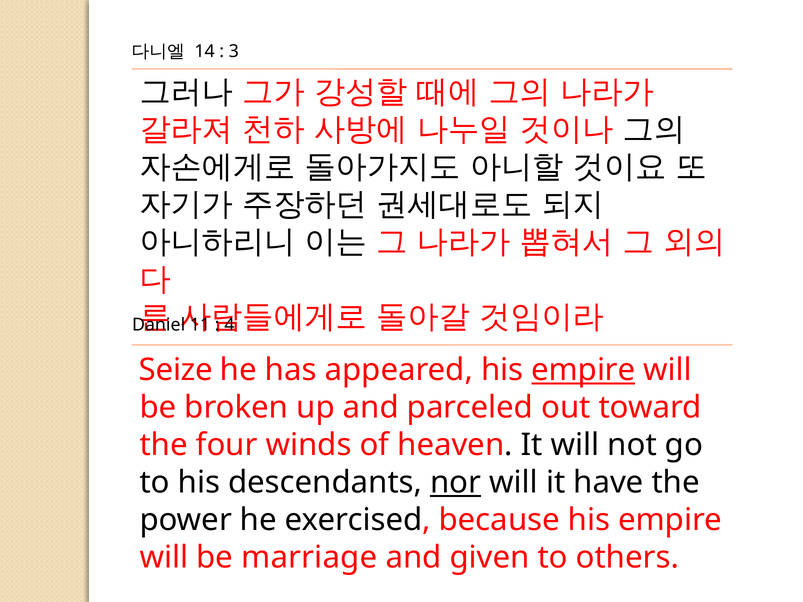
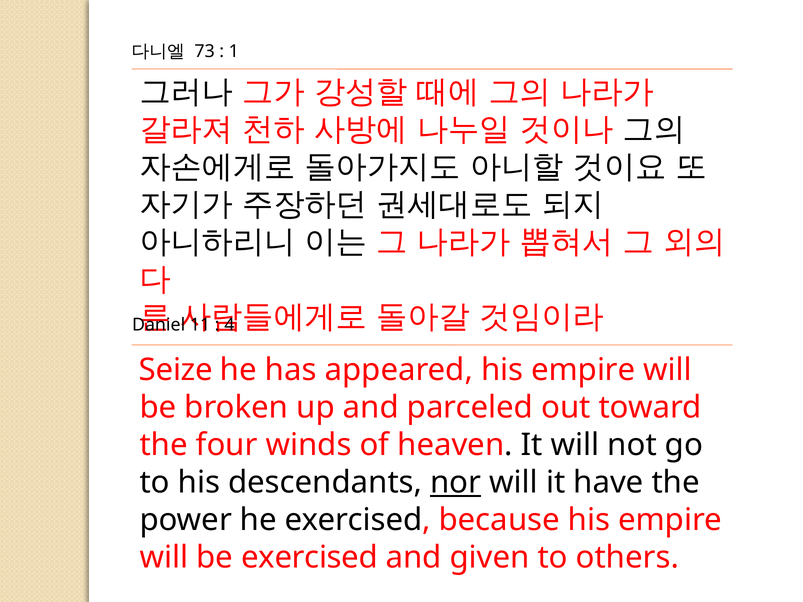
14: 14 -> 73
3: 3 -> 1
empire at (583, 370) underline: present -> none
be marriage: marriage -> exercised
